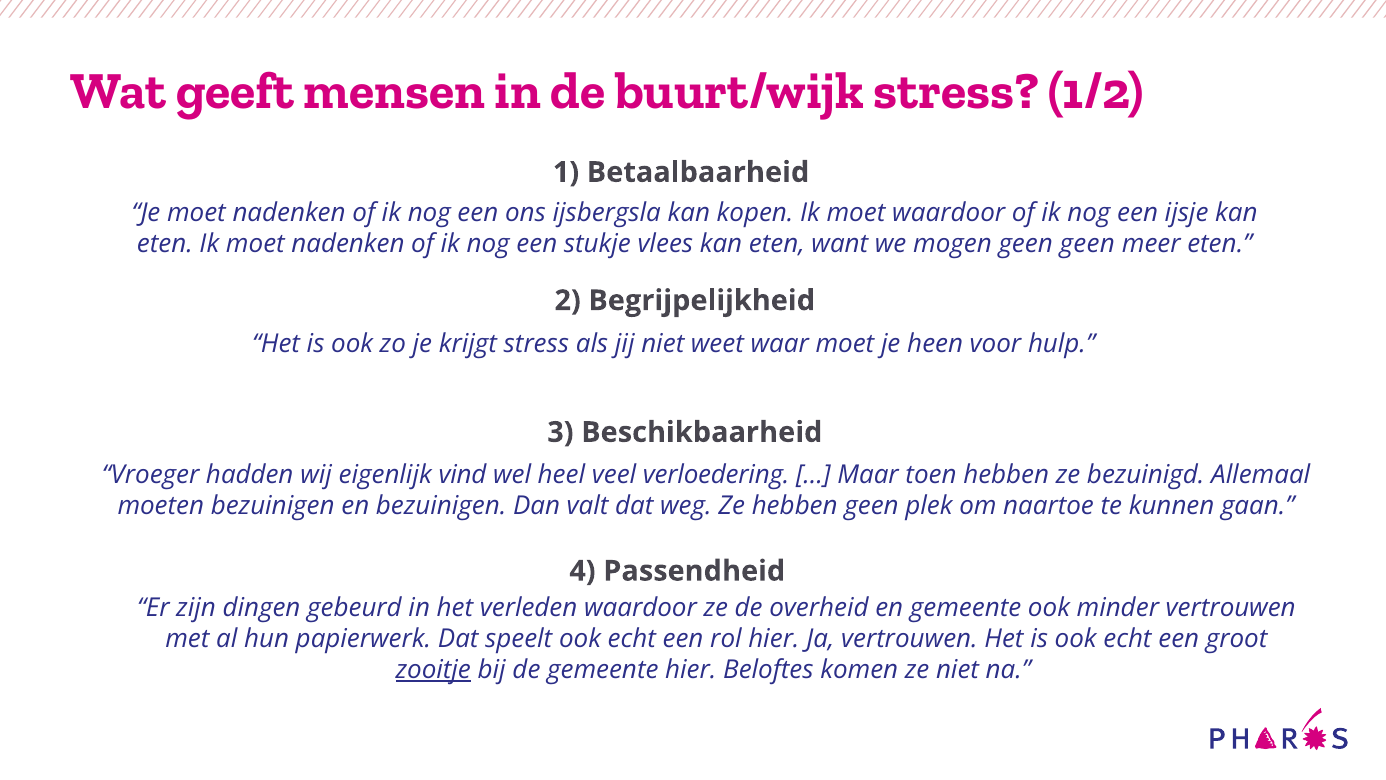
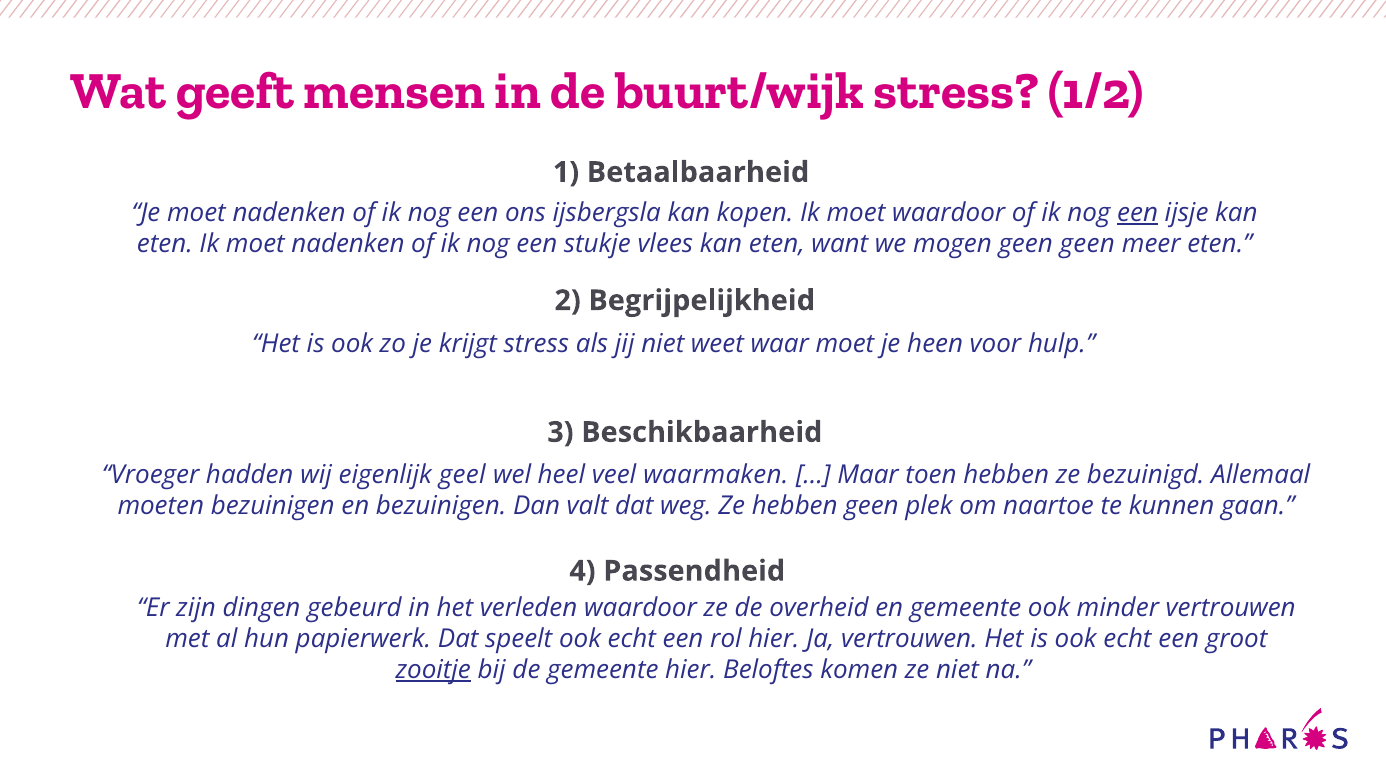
een at (1138, 213) underline: none -> present
vind: vind -> geel
verloedering: verloedering -> waarmaken
